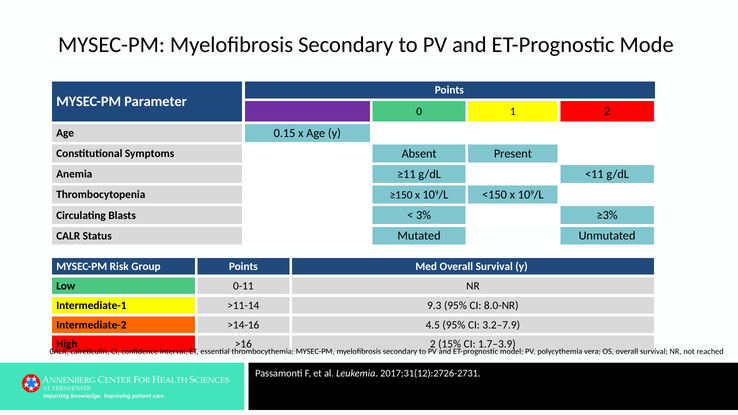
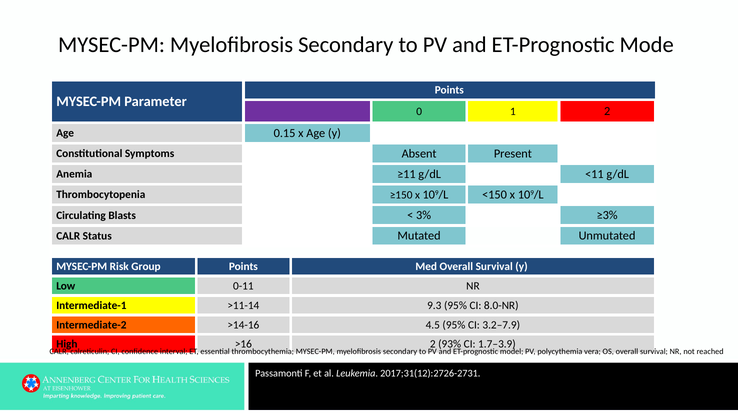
15%: 15% -> 93%
